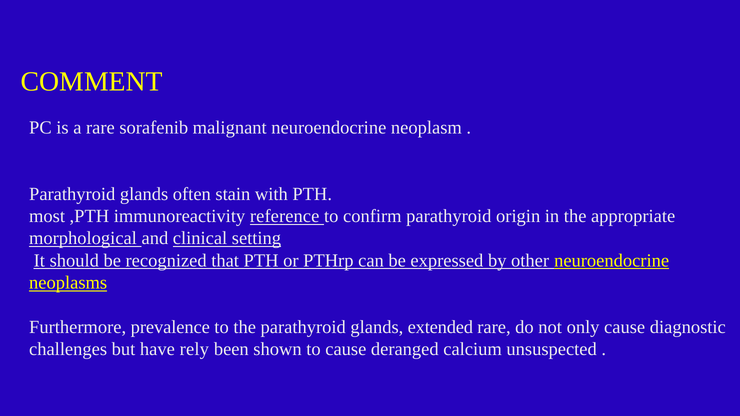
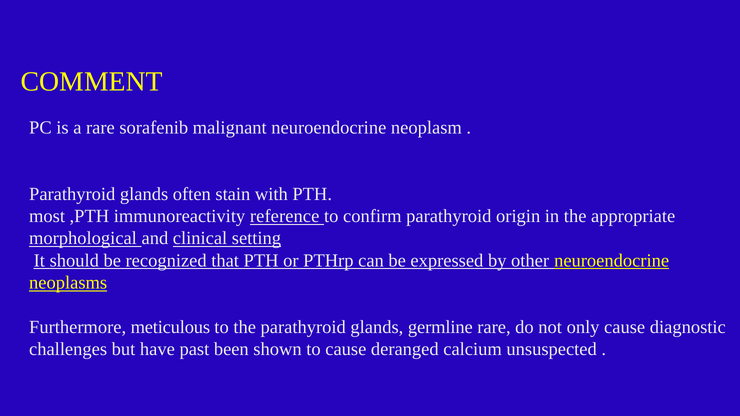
prevalence: prevalence -> meticulous
extended: extended -> germline
rely: rely -> past
